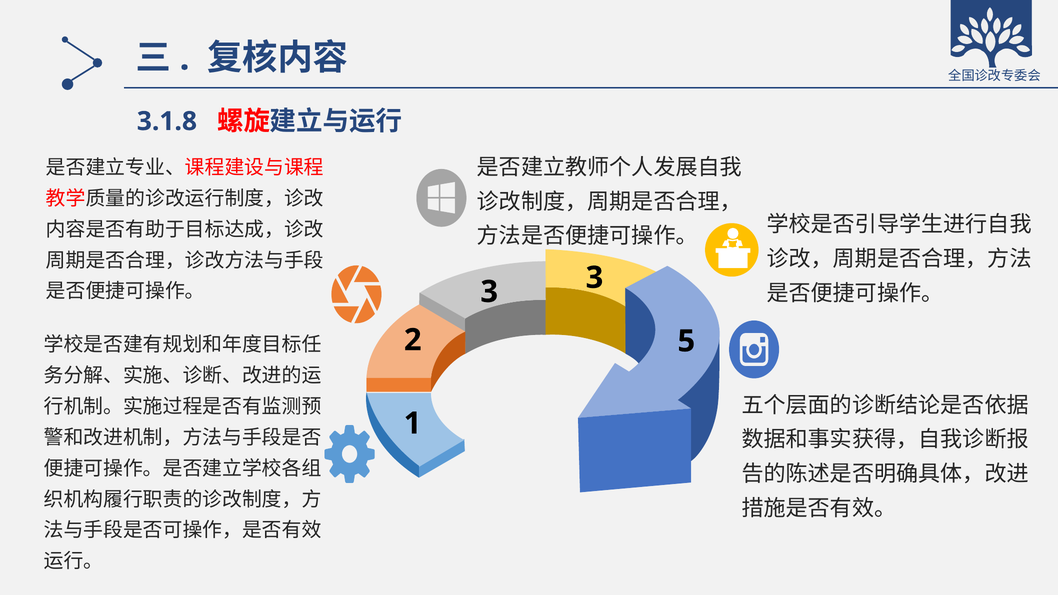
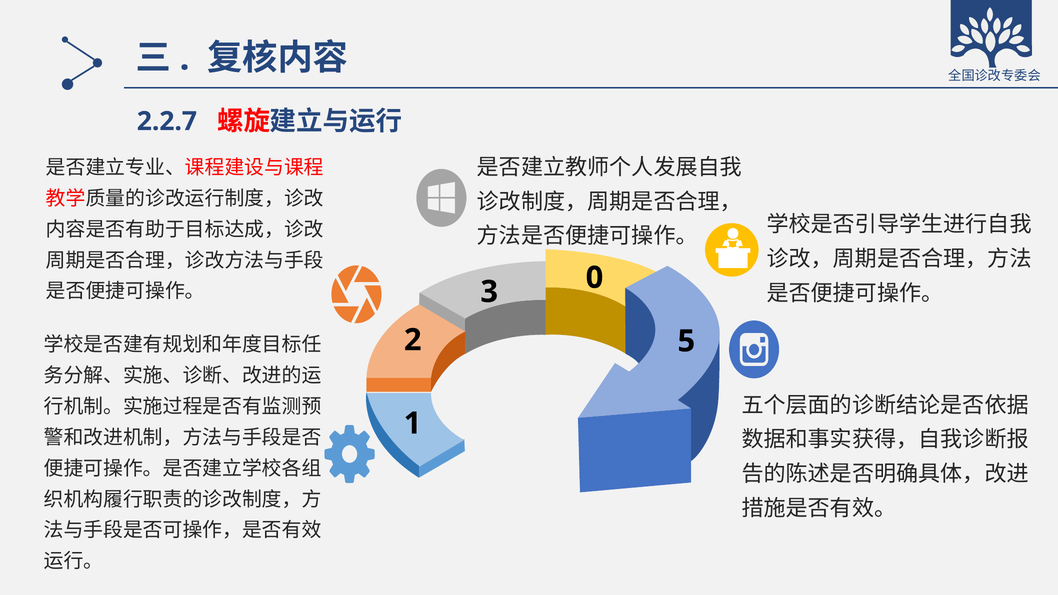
3.1.8: 3.1.8 -> 2.2.7
3 3: 3 -> 0
